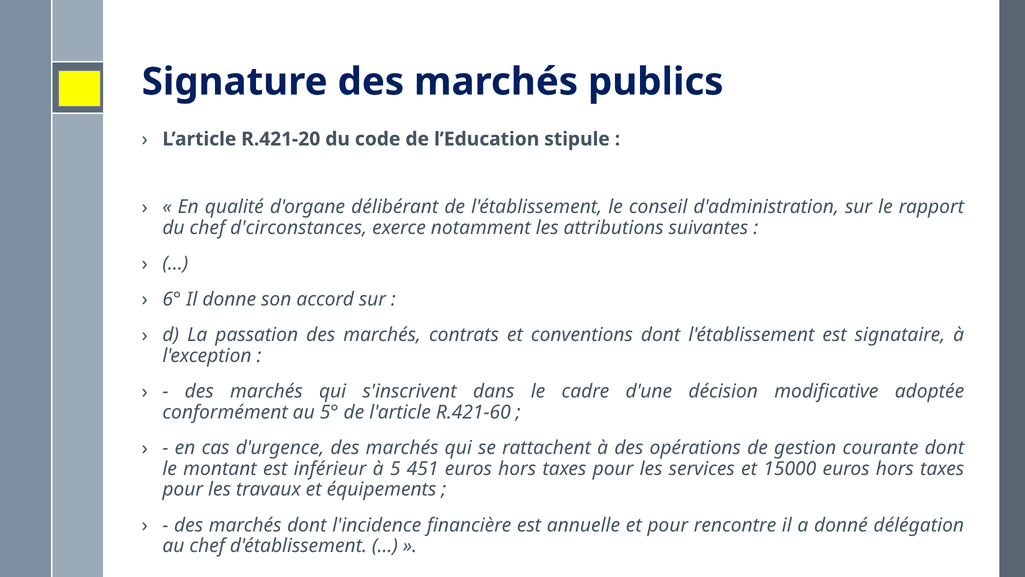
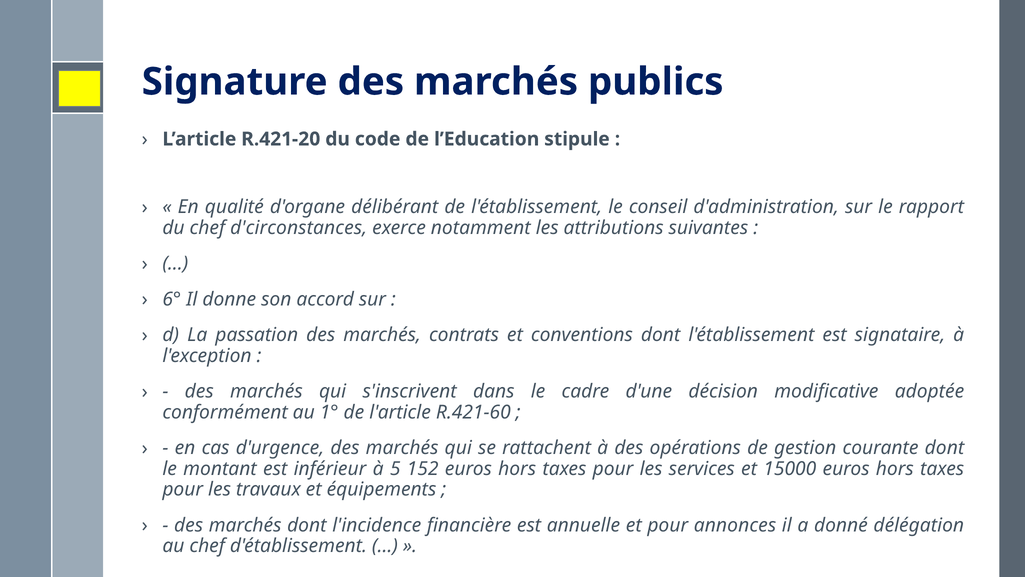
5°: 5° -> 1°
451: 451 -> 152
rencontre: rencontre -> annonces
